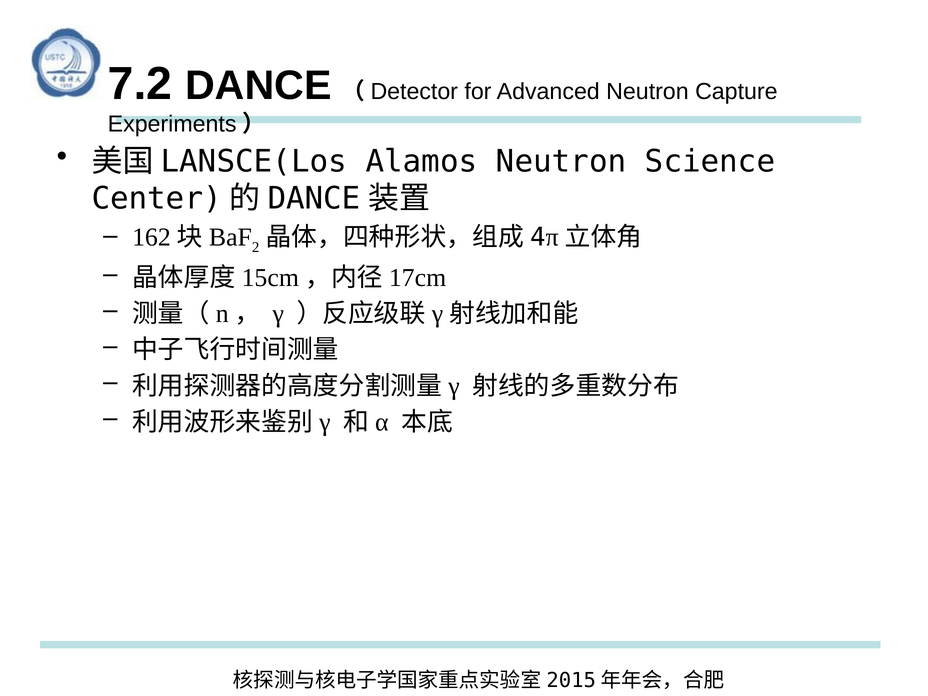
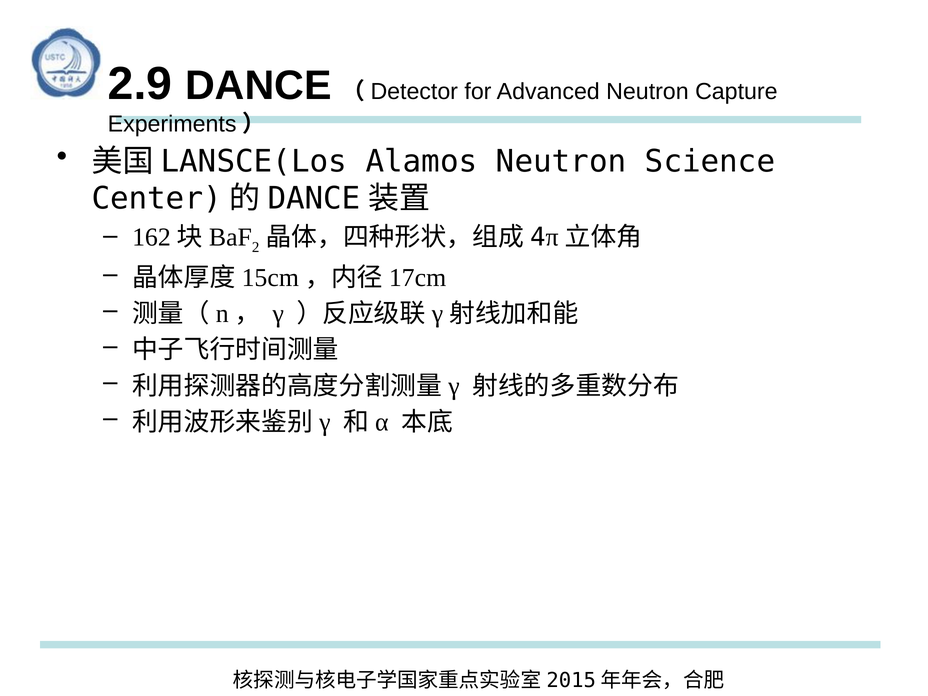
7.2: 7.2 -> 2.9
